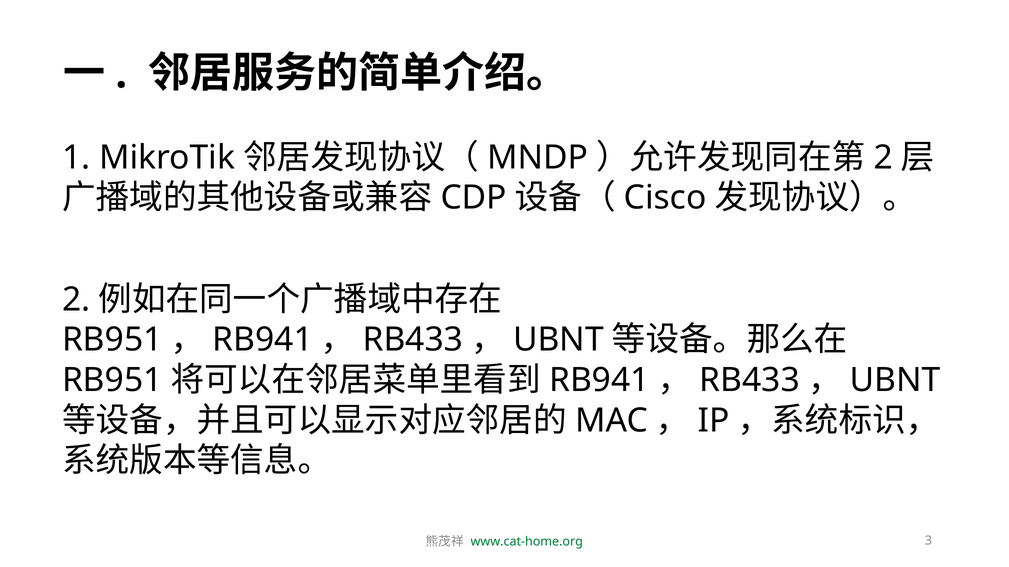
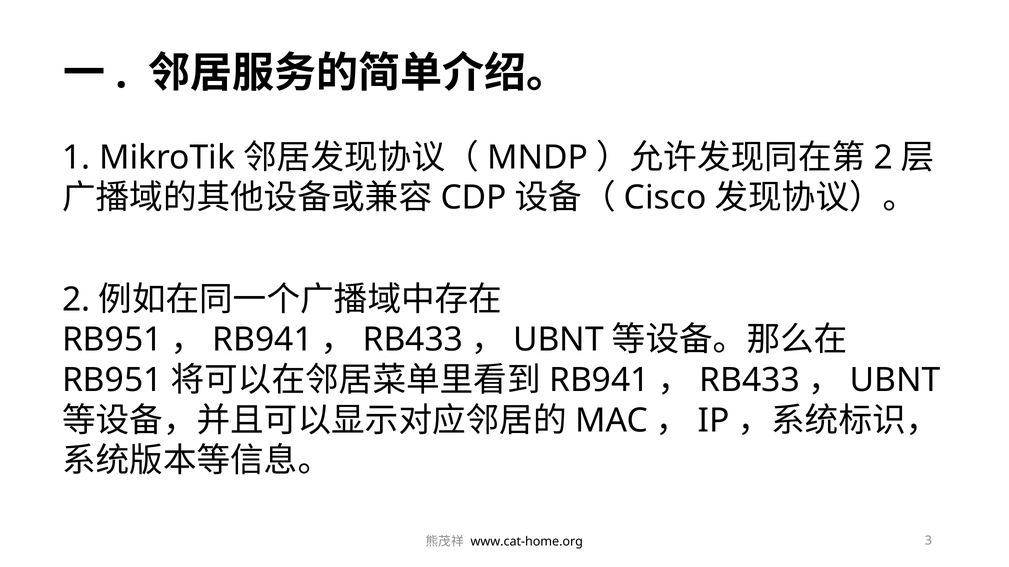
www.cat-home.org colour: green -> black
